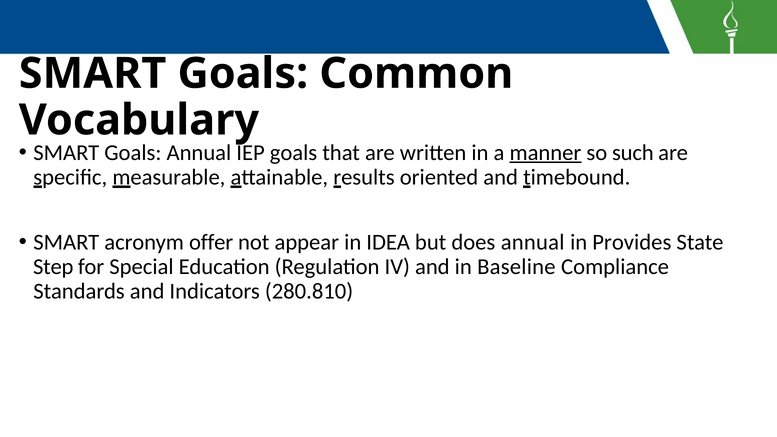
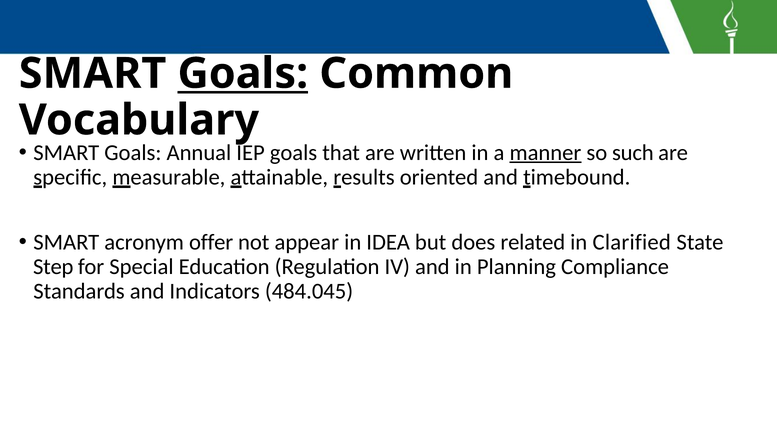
Goals at (243, 74) underline: none -> present
does annual: annual -> related
Provides: Provides -> Clarified
Baseline: Baseline -> Planning
280.810: 280.810 -> 484.045
